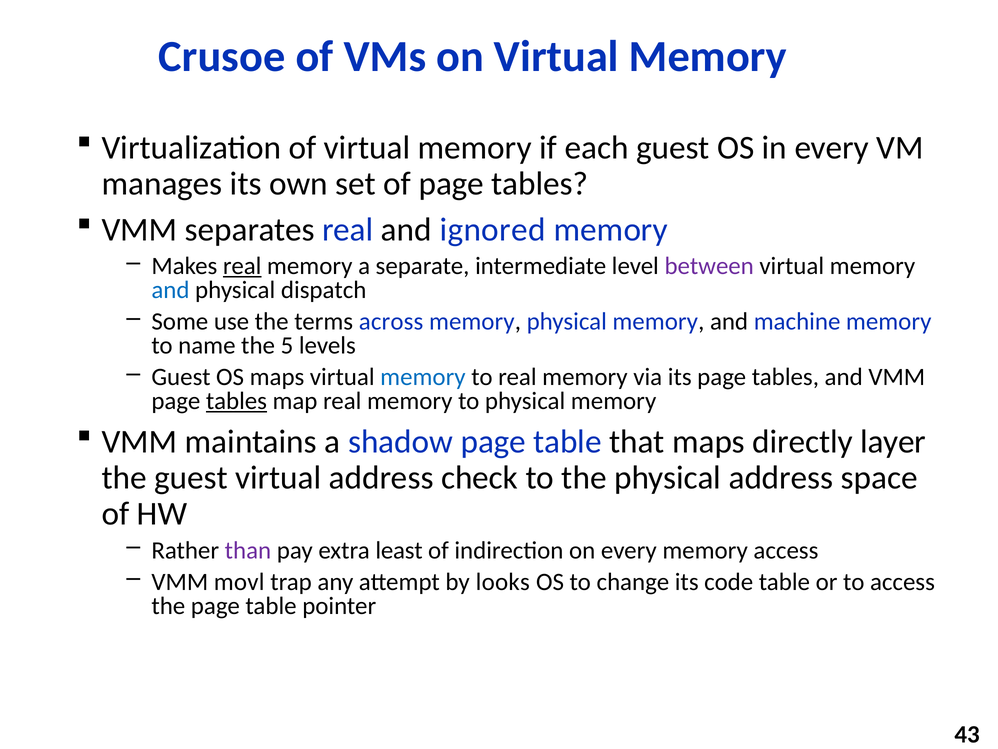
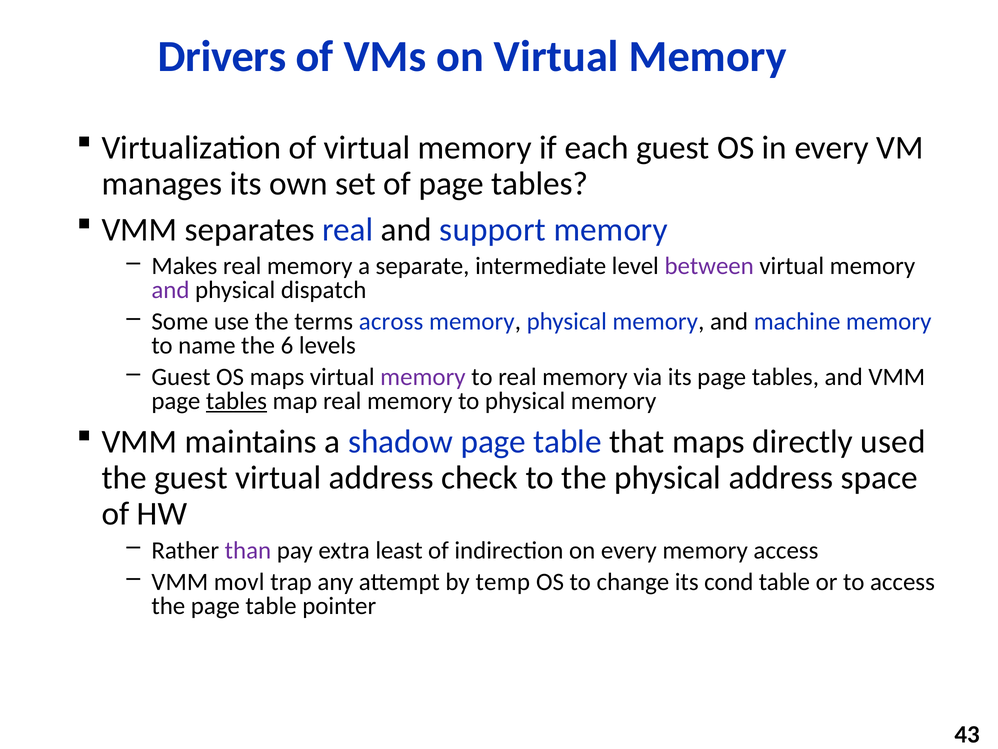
Crusoe: Crusoe -> Drivers
ignored: ignored -> support
real at (242, 266) underline: present -> none
and at (170, 290) colour: blue -> purple
5: 5 -> 6
memory at (423, 377) colour: blue -> purple
layer: layer -> used
looks: looks -> temp
code: code -> cond
